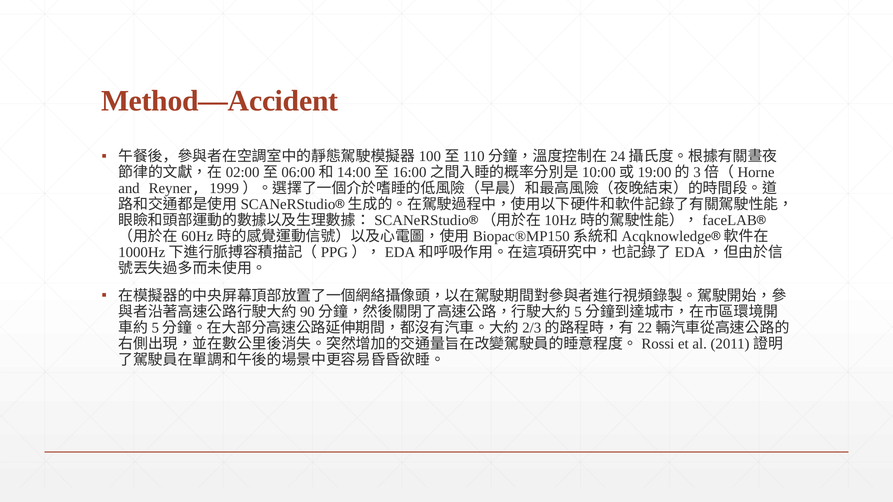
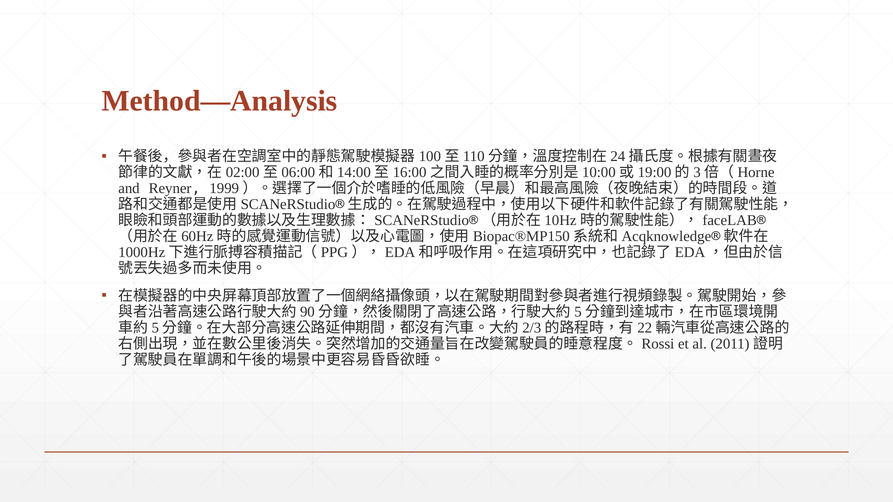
Method—Accident: Method—Accident -> Method—Analysis
